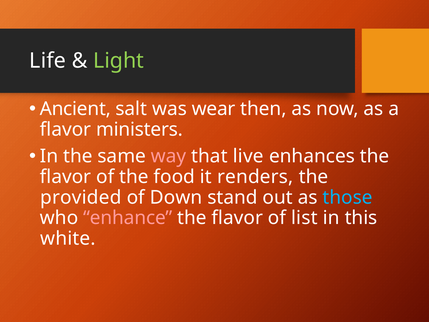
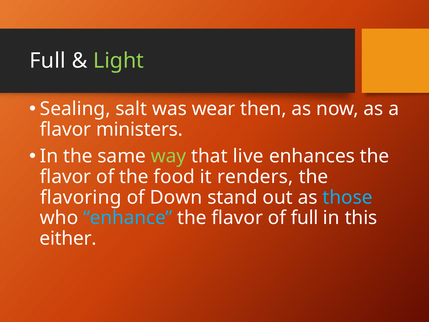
Life at (48, 61): Life -> Full
Ancient: Ancient -> Sealing
way colour: pink -> light green
provided: provided -> flavoring
enhance colour: pink -> light blue
of list: list -> full
white: white -> either
